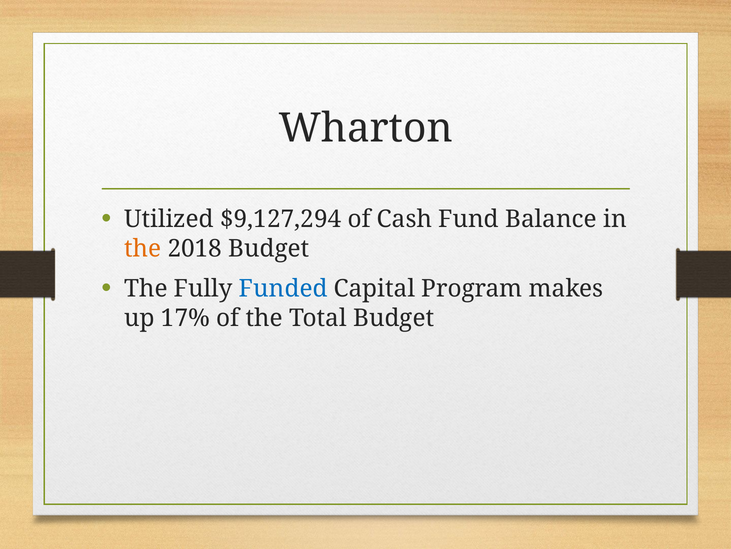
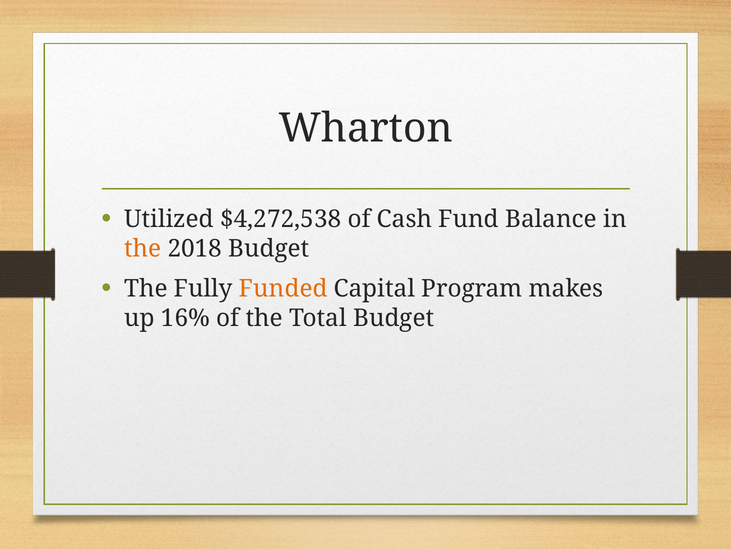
$9,127,294: $9,127,294 -> $4,272,538
Funded colour: blue -> orange
17%: 17% -> 16%
